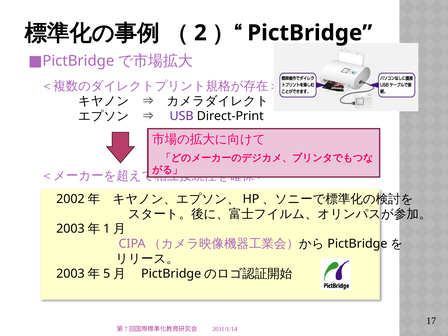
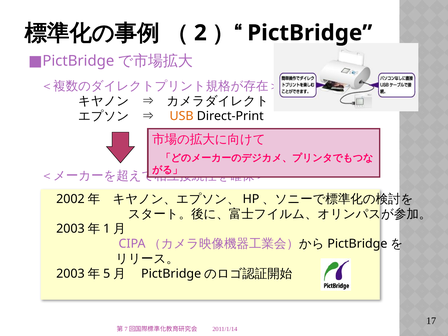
USB colour: purple -> orange
